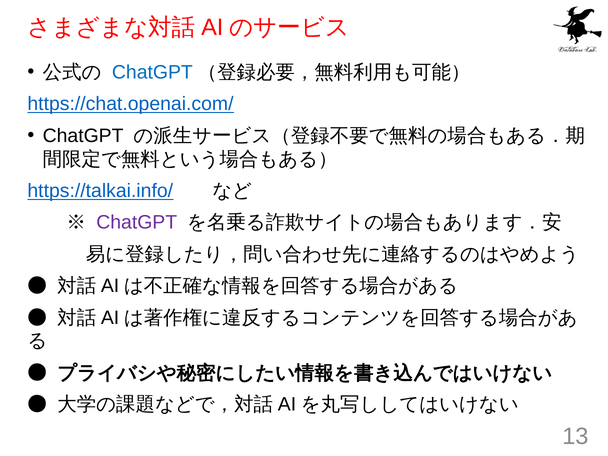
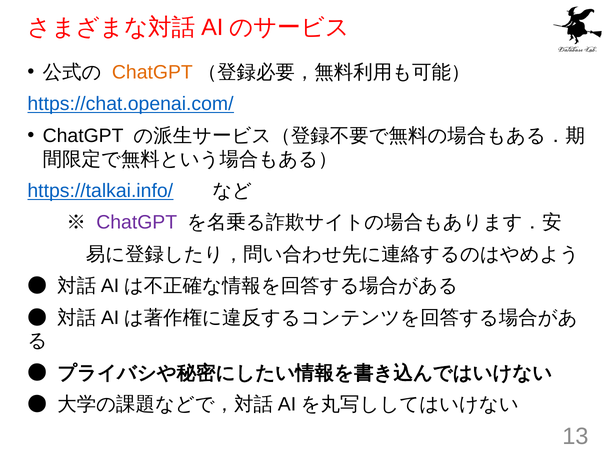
ChatGPT at (152, 72) colour: blue -> orange
